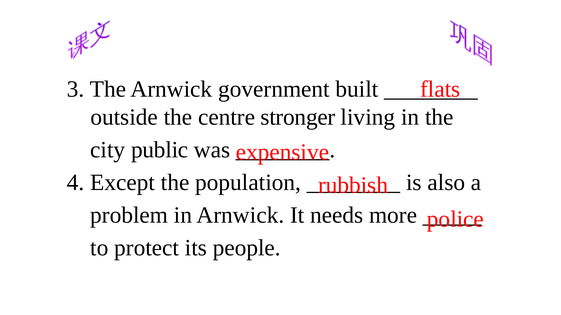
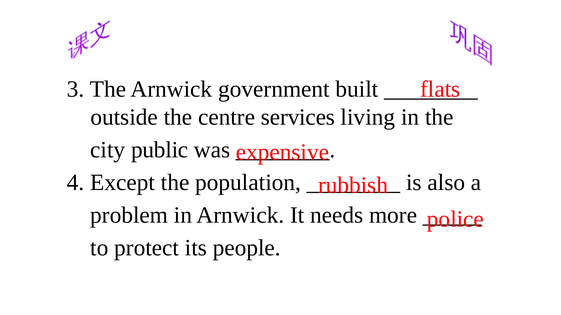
stronger: stronger -> services
